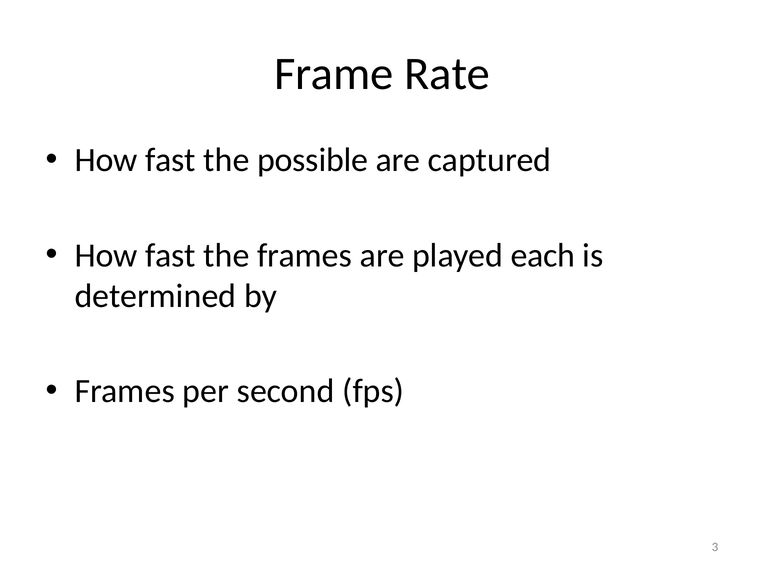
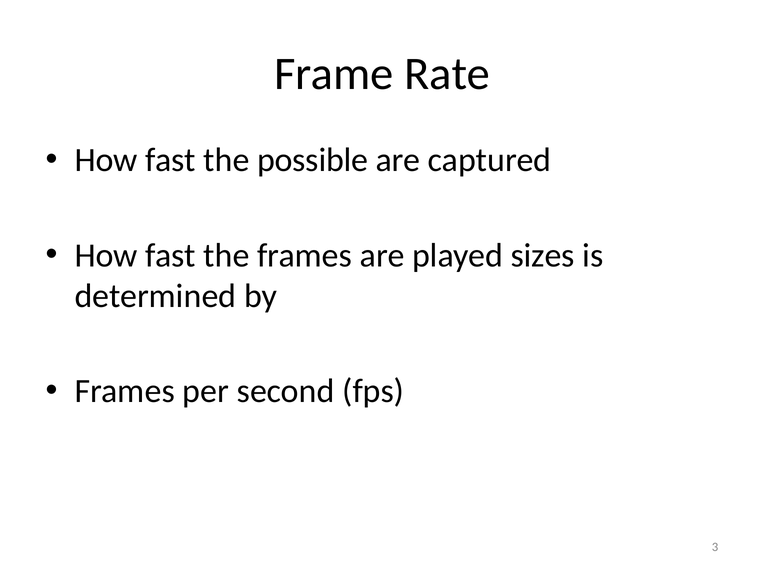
each: each -> sizes
